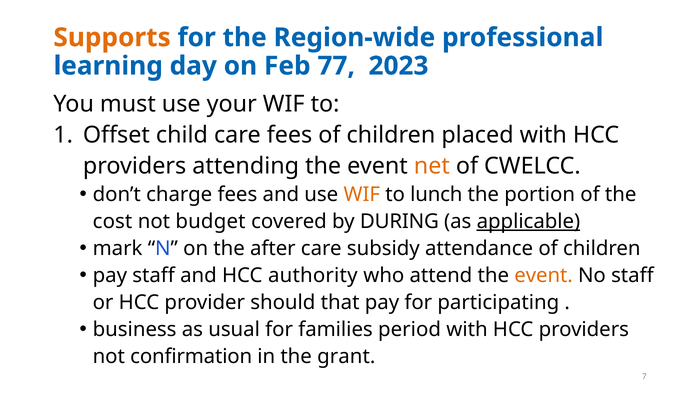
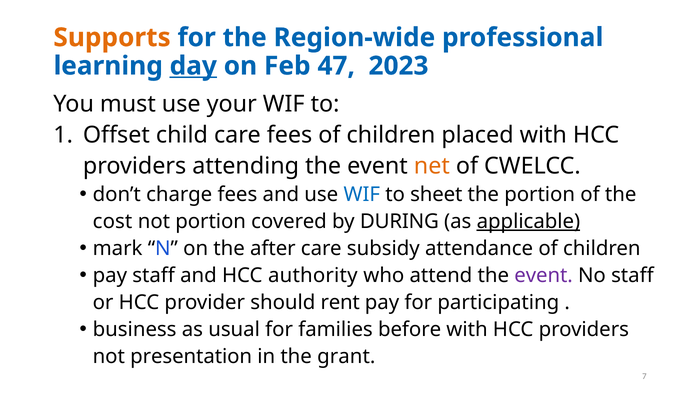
day underline: none -> present
77: 77 -> 47
WIF at (362, 194) colour: orange -> blue
lunch: lunch -> sheet
not budget: budget -> portion
event at (544, 276) colour: orange -> purple
that: that -> rent
period: period -> before
confirmation: confirmation -> presentation
